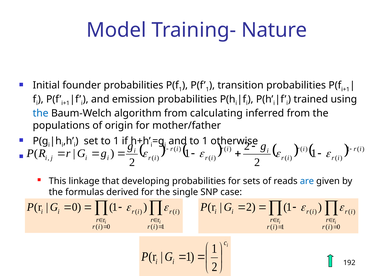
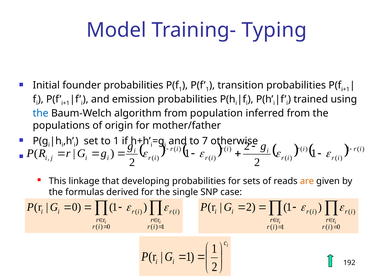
Nature: Nature -> Typing
calculating: calculating -> population
1 at (205, 141): 1 -> 7
are colour: blue -> orange
